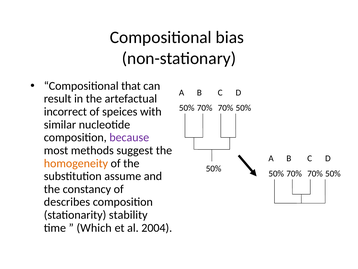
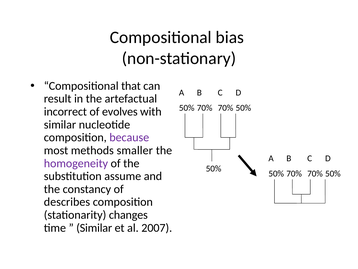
speices: speices -> evolves
suggest: suggest -> smaller
homogeneity colour: orange -> purple
stability: stability -> changes
Which at (94, 227): Which -> Similar
2004: 2004 -> 2007
